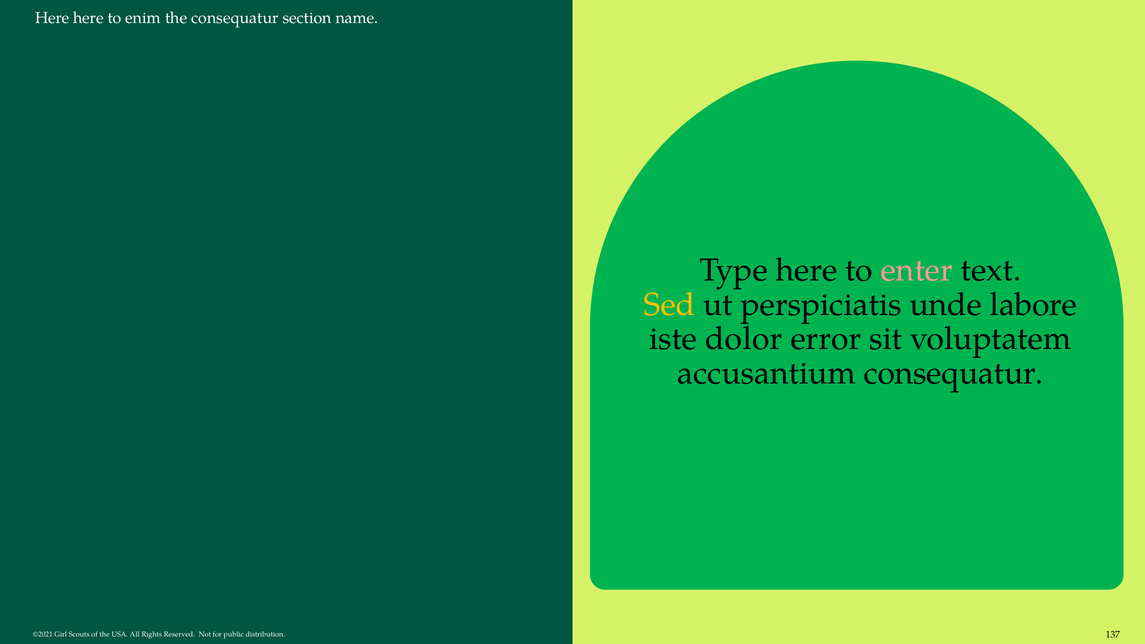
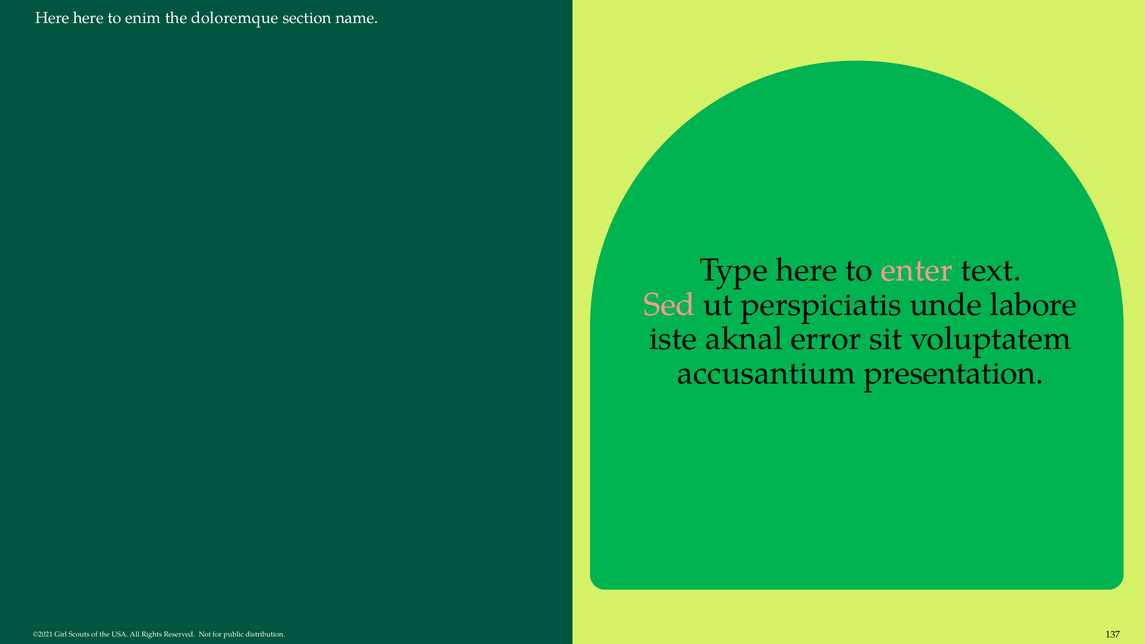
the consequatur: consequatur -> doloremque
Sed colour: yellow -> pink
dolor: dolor -> aknal
accusantium consequatur: consequatur -> presentation
